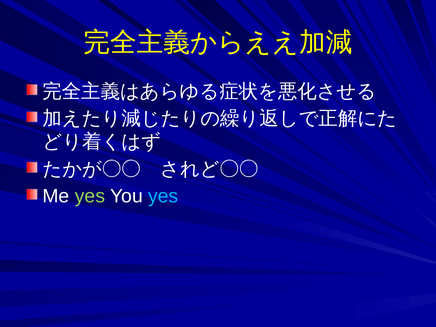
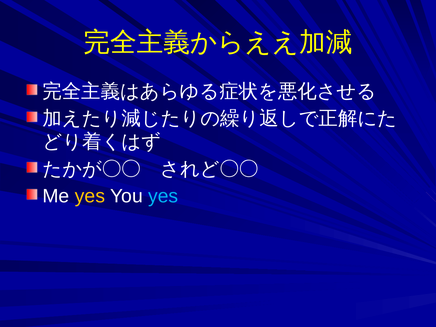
yes at (90, 196) colour: light green -> yellow
